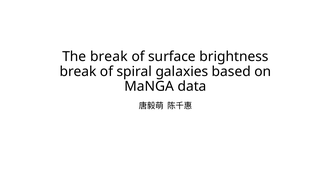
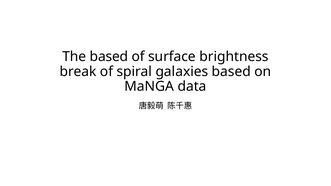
The break: break -> based
